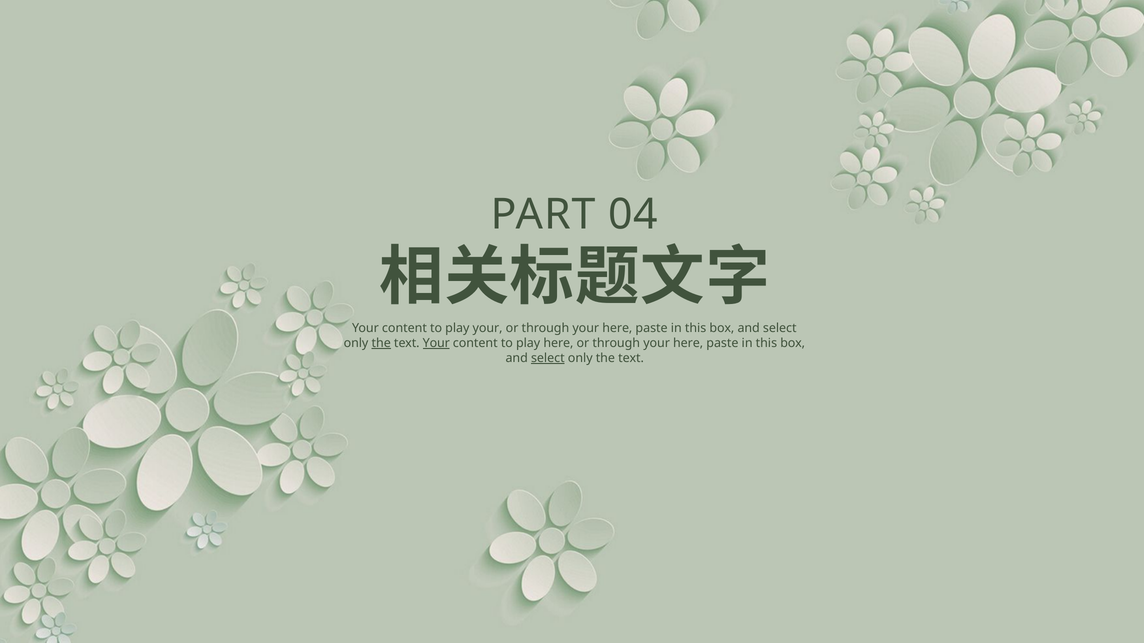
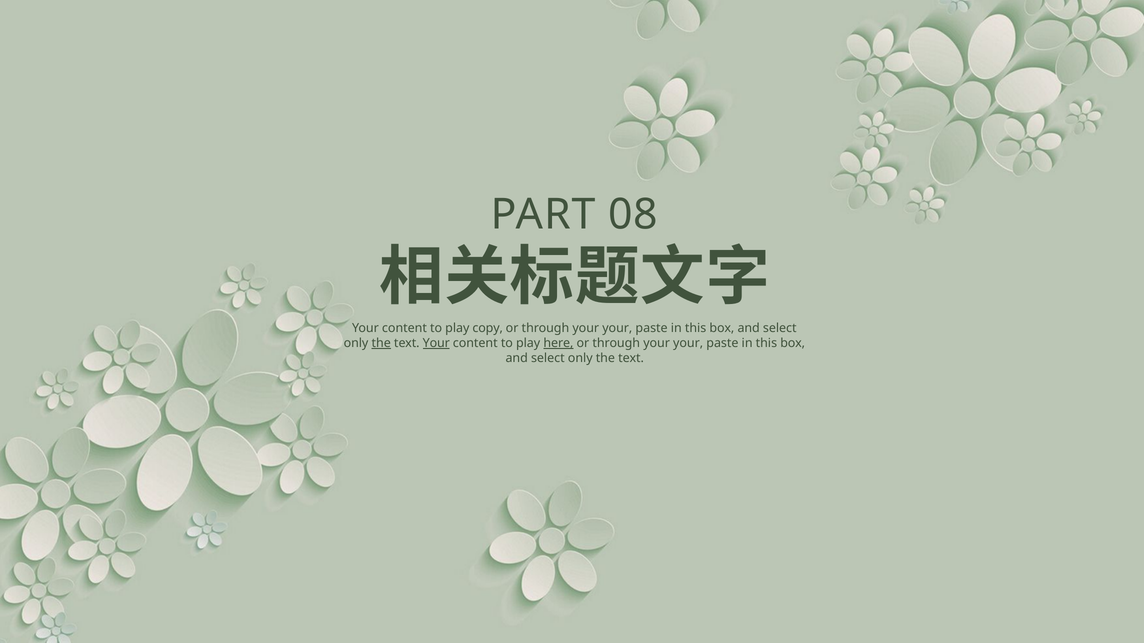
04: 04 -> 08
play your: your -> copy
here at (617, 328): here -> your
here at (558, 343) underline: none -> present
here at (688, 343): here -> your
select at (548, 358) underline: present -> none
